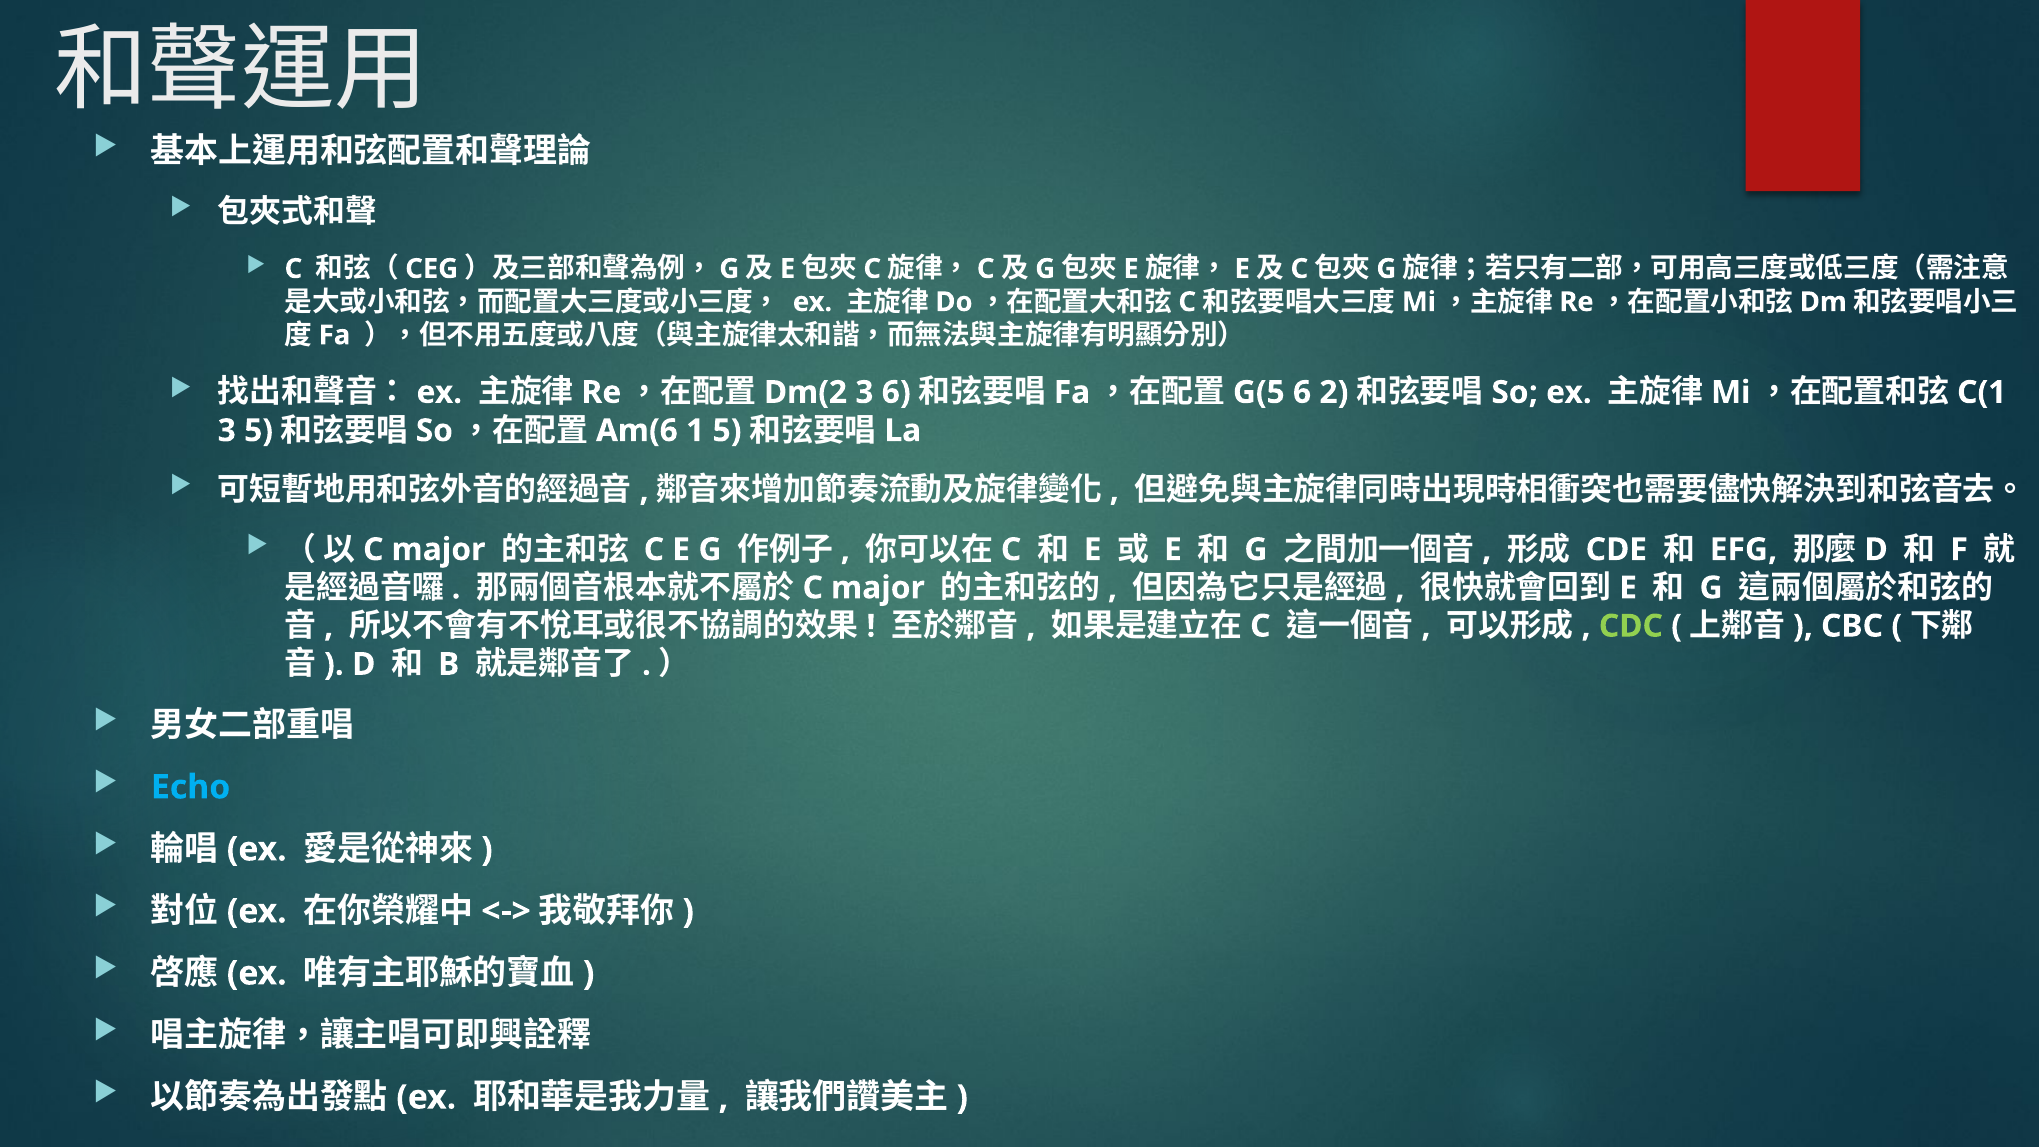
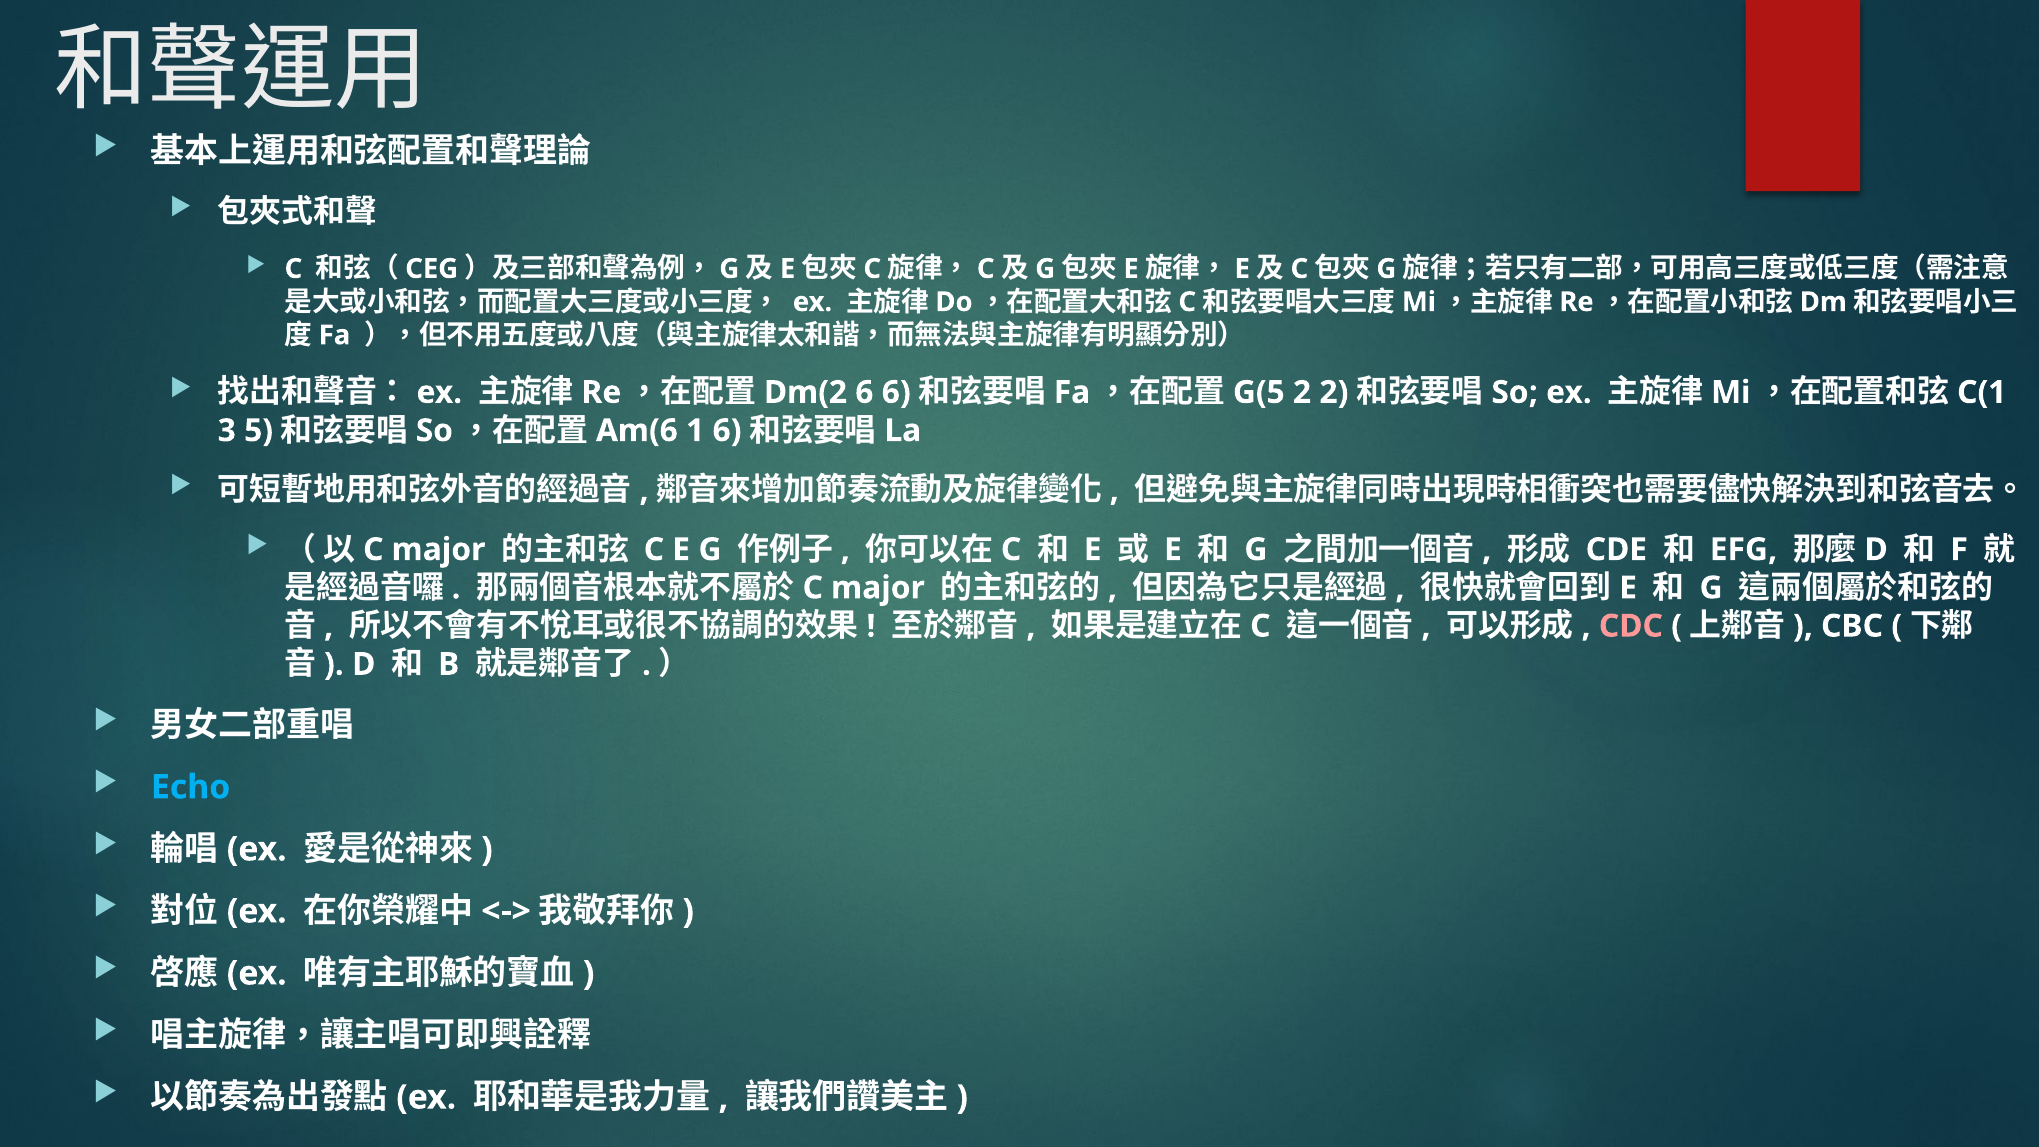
3 at (864, 392): 3 -> 6
6 at (1302, 392): 6 -> 2
1 5: 5 -> 6
CDC colour: light green -> pink
